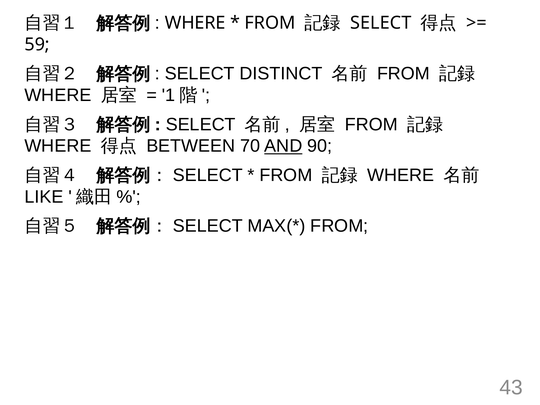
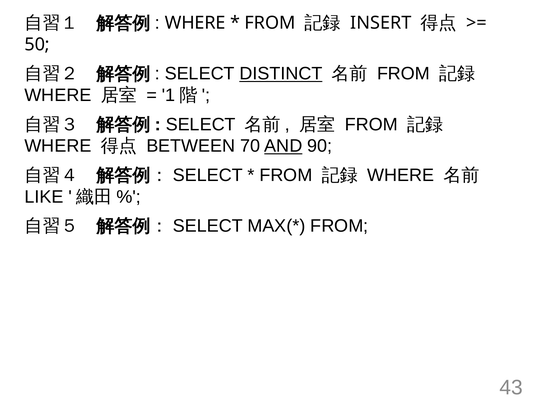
SELECT at (381, 23): SELECT -> INSERT
59: 59 -> 50
DISTINCT underline: none -> present
